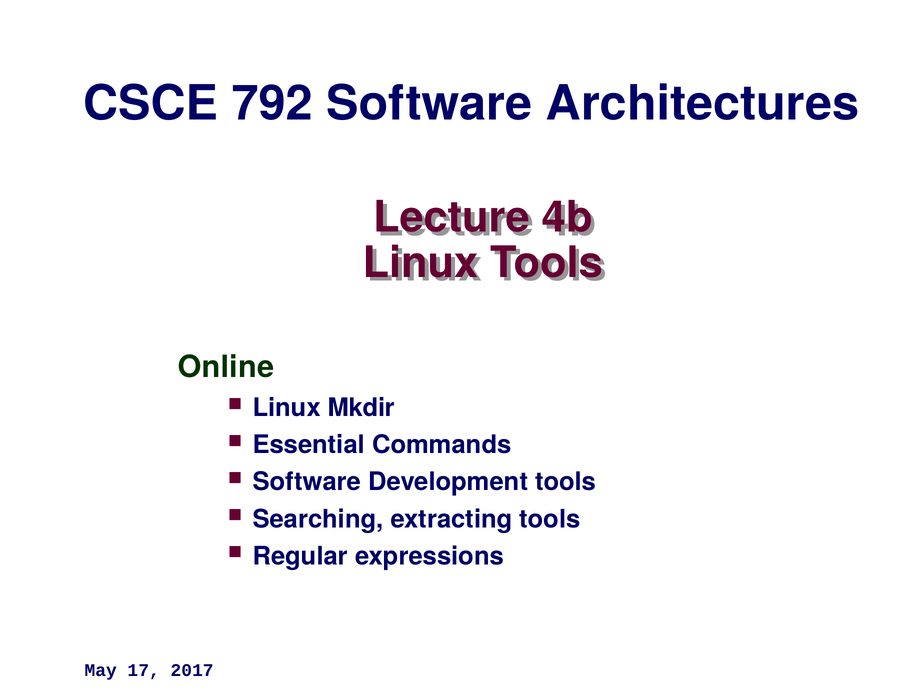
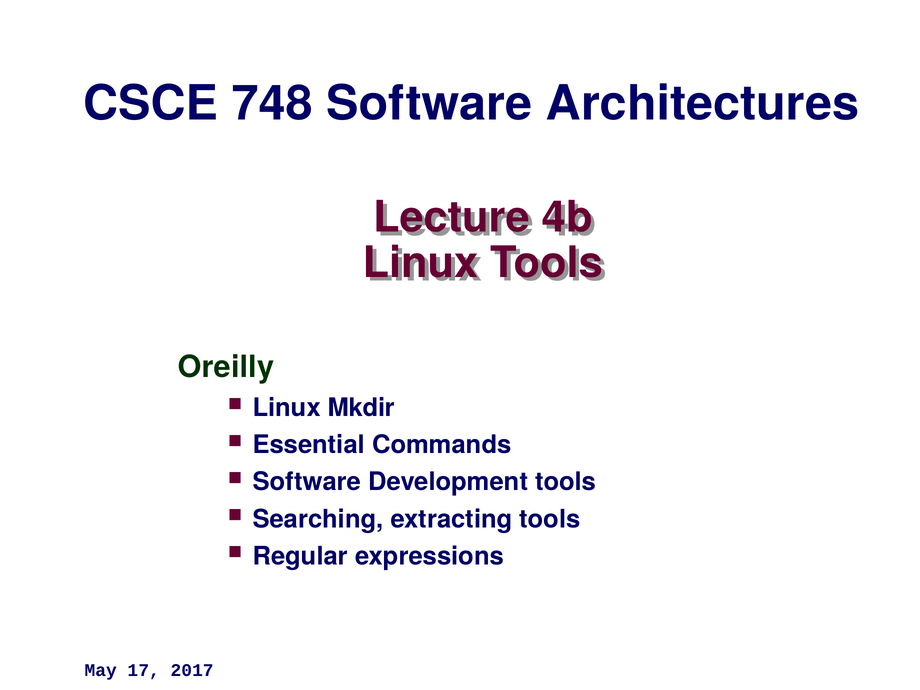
792: 792 -> 748
Online: Online -> Oreilly
